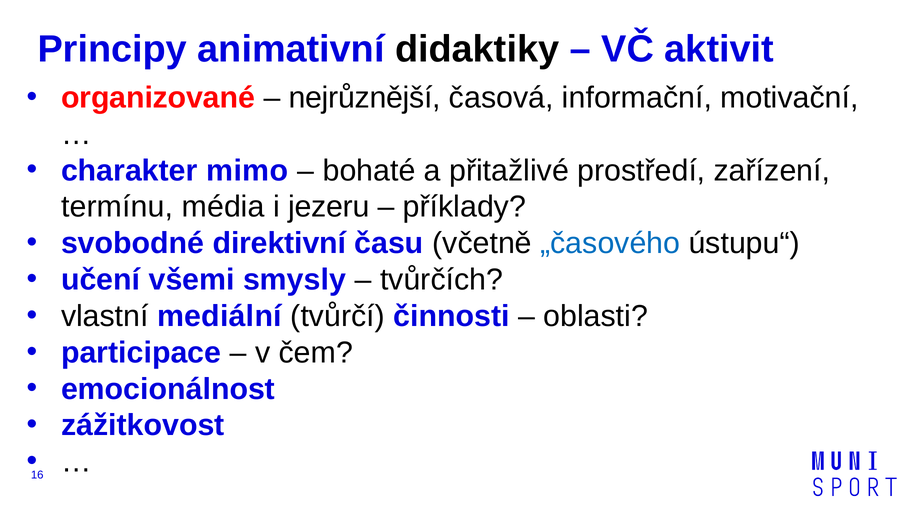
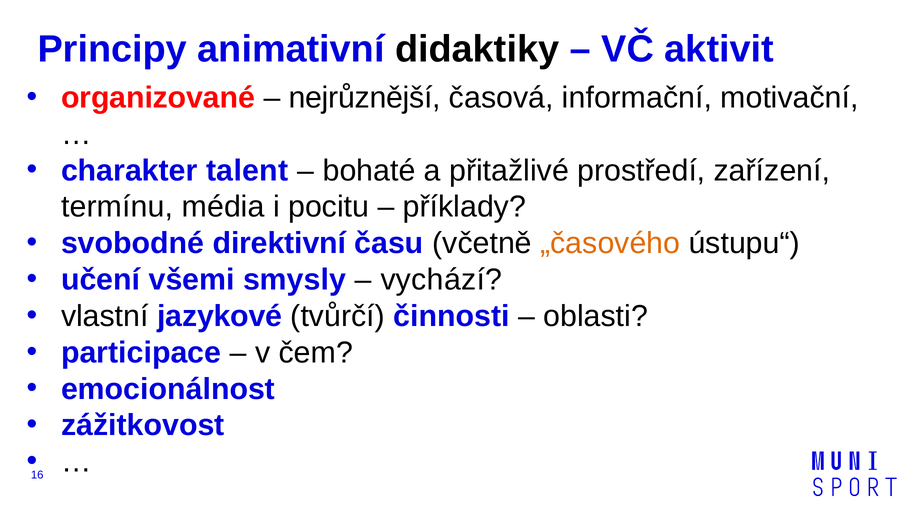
mimo: mimo -> talent
jezeru: jezeru -> pocitu
„časového colour: blue -> orange
tvůrčích: tvůrčích -> vychází
mediální: mediální -> jazykové
